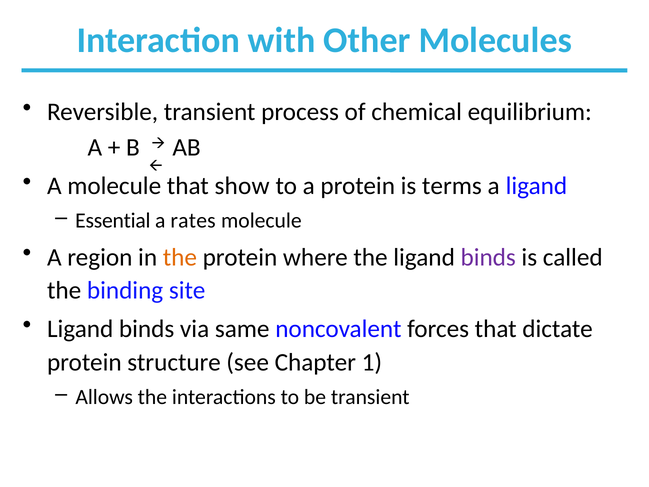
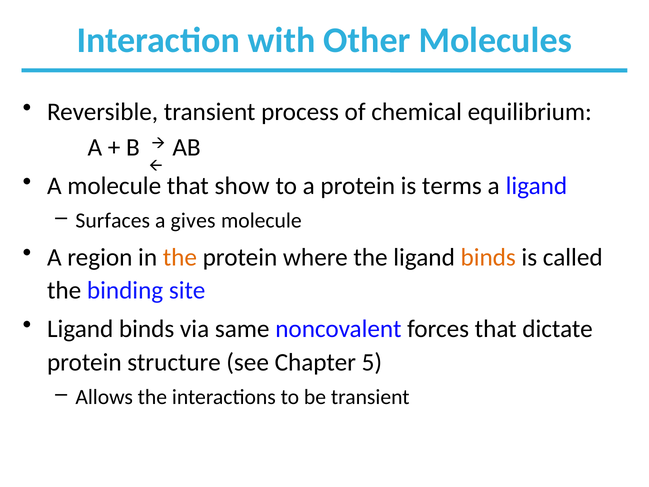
Essential: Essential -> Surfaces
rates: rates -> gives
binds at (488, 257) colour: purple -> orange
1: 1 -> 5
